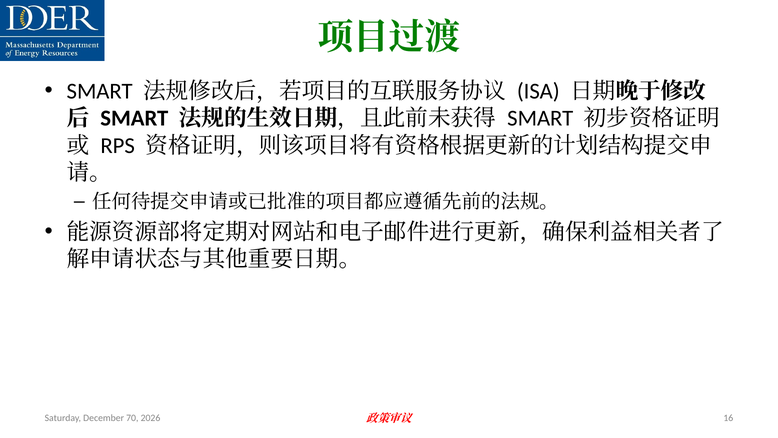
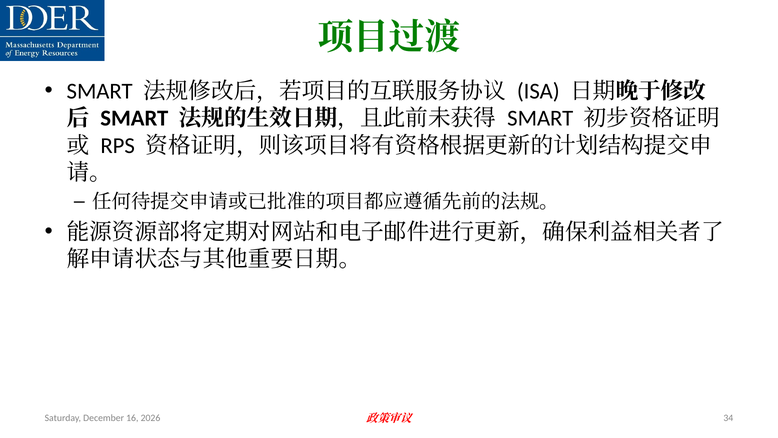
70: 70 -> 16
16: 16 -> 34
